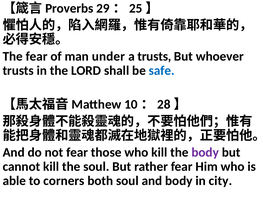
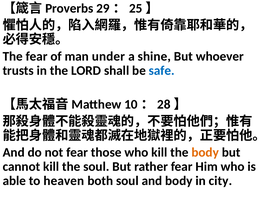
a trusts: trusts -> shine
body at (205, 153) colour: purple -> orange
corners: corners -> heaven
